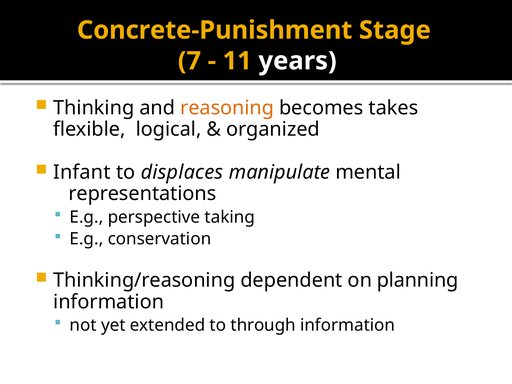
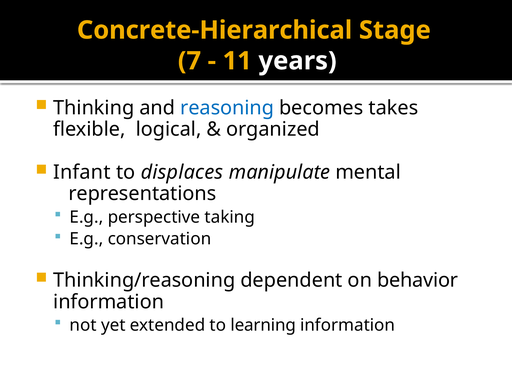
Concrete-Punishment: Concrete-Punishment -> Concrete-Hierarchical
reasoning colour: orange -> blue
planning: planning -> behavior
through: through -> learning
